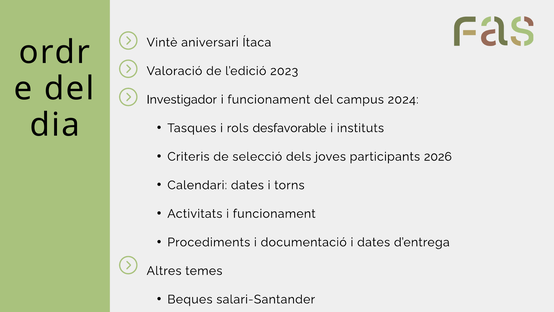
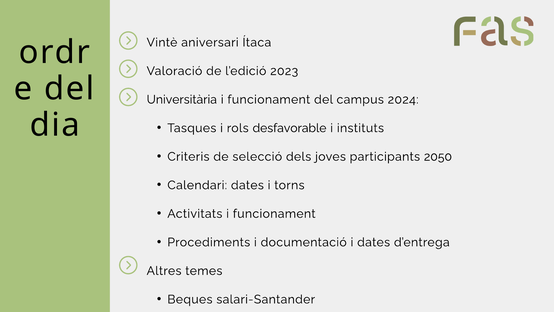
Investigador: Investigador -> Universitària
2026: 2026 -> 2050
